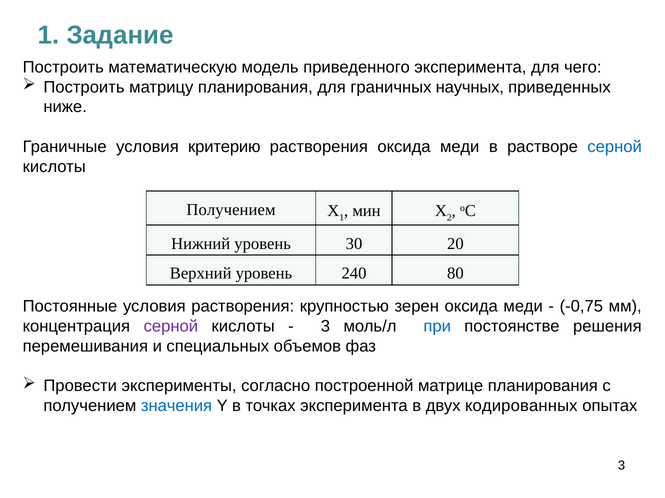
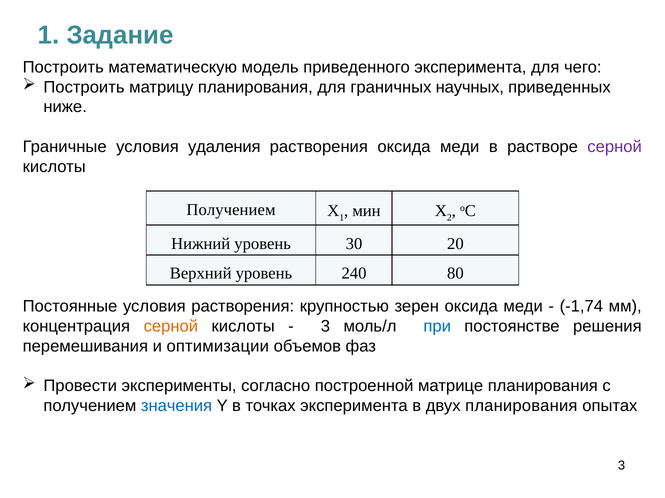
критерию: критерию -> удаления
серной at (615, 147) colour: blue -> purple
-0,75: -0,75 -> -1,74
серной at (171, 327) colour: purple -> orange
специальных: специальных -> оптимизации
двух кодированных: кодированных -> планирования
